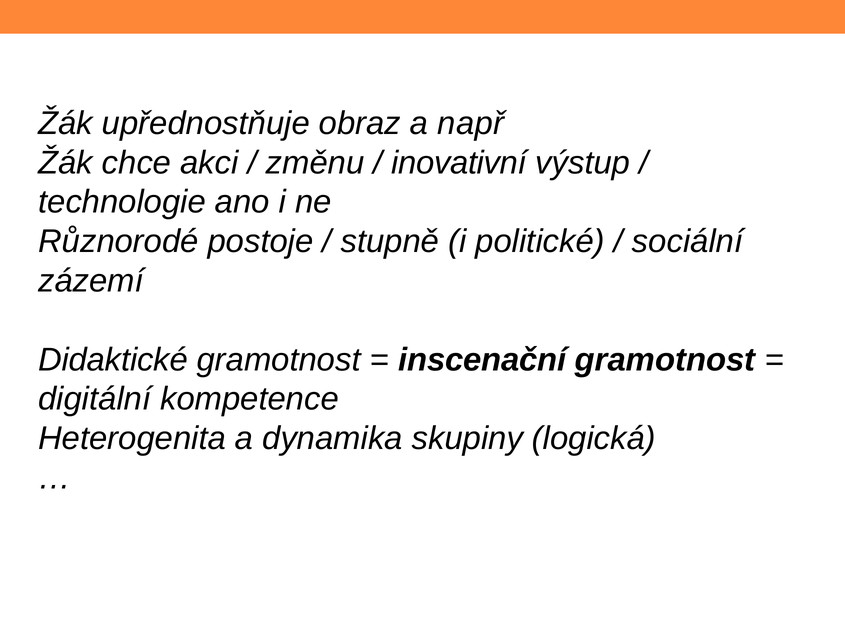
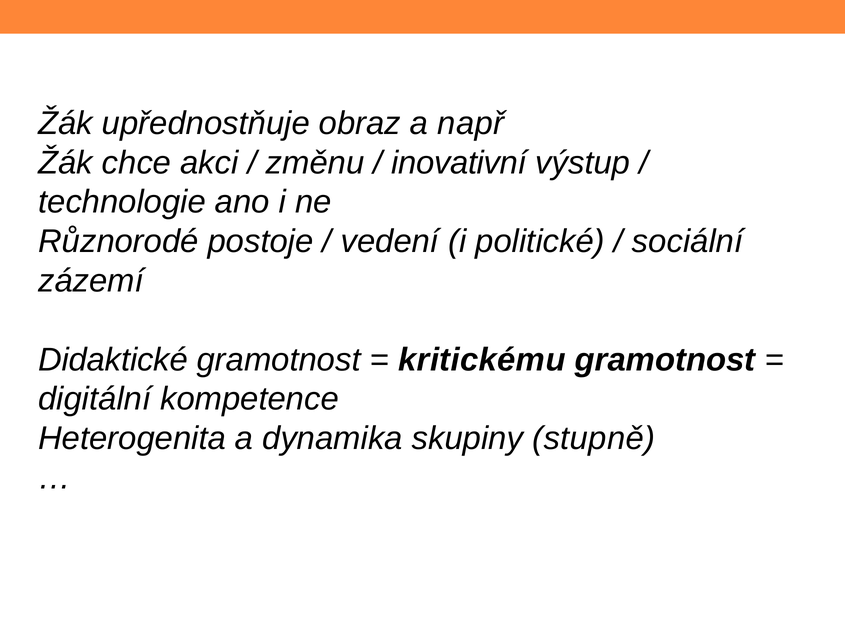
stupně: stupně -> vedení
inscenační: inscenační -> kritickému
logická: logická -> stupně
